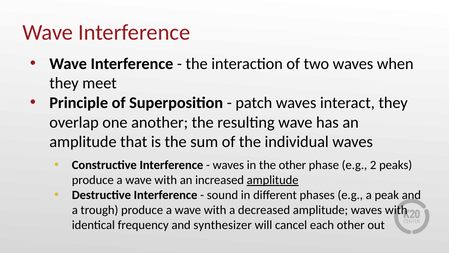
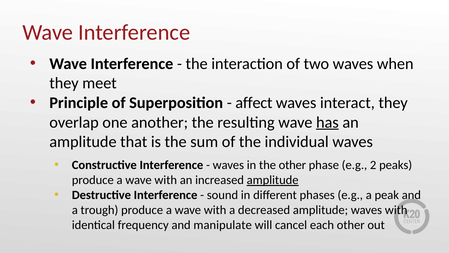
patch: patch -> affect
has underline: none -> present
synthesizer: synthesizer -> manipulate
